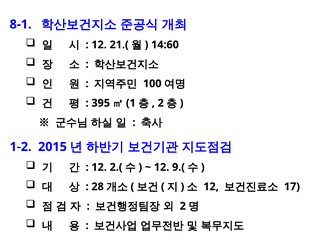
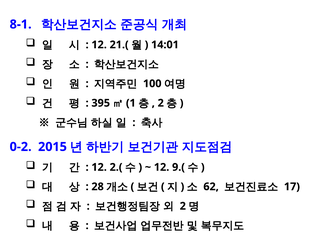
14:60: 14:60 -> 14:01
1-2: 1-2 -> 0-2
12 at (211, 187): 12 -> 62
